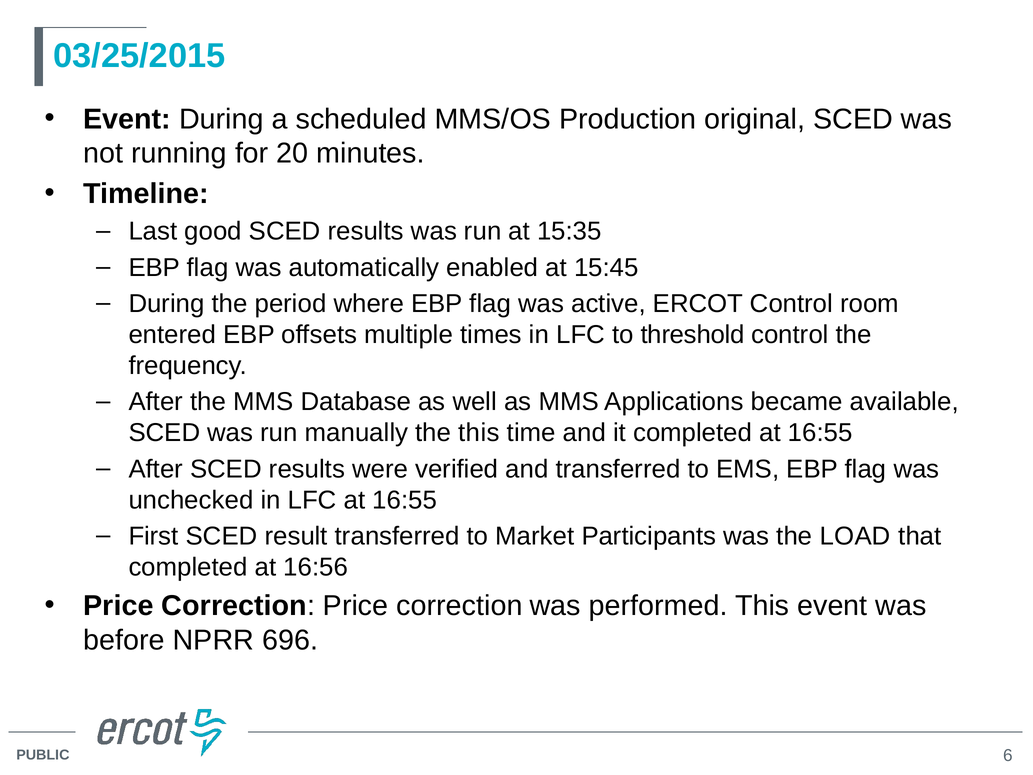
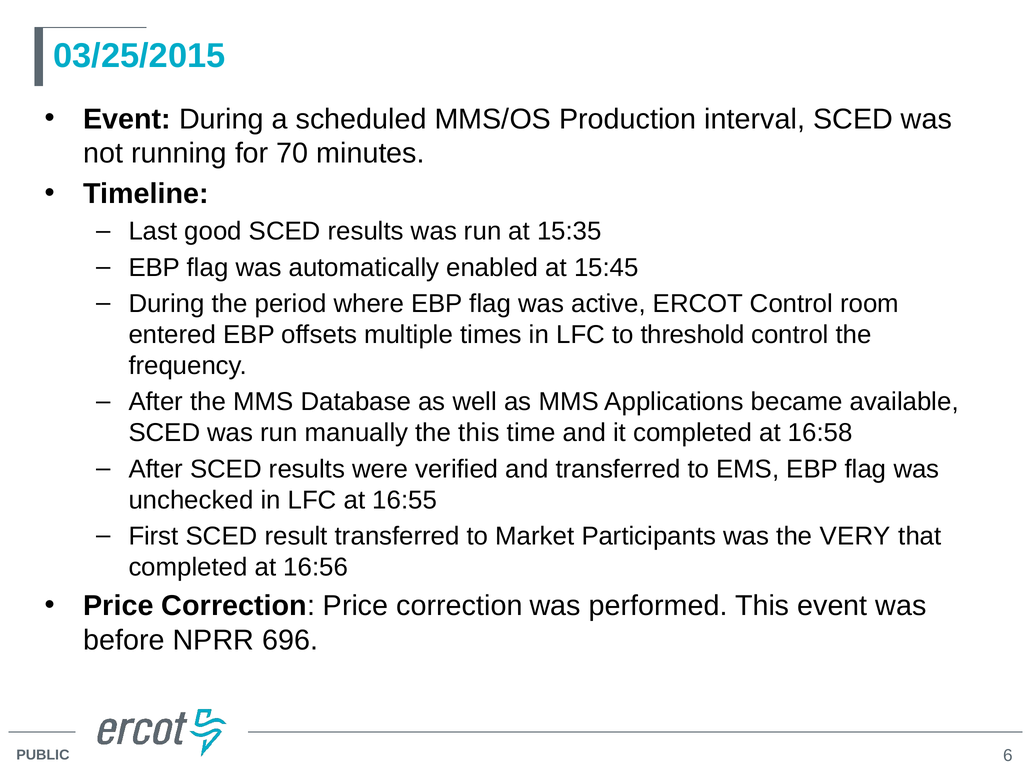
original: original -> interval
20: 20 -> 70
completed at 16:55: 16:55 -> 16:58
LOAD: LOAD -> VERY
